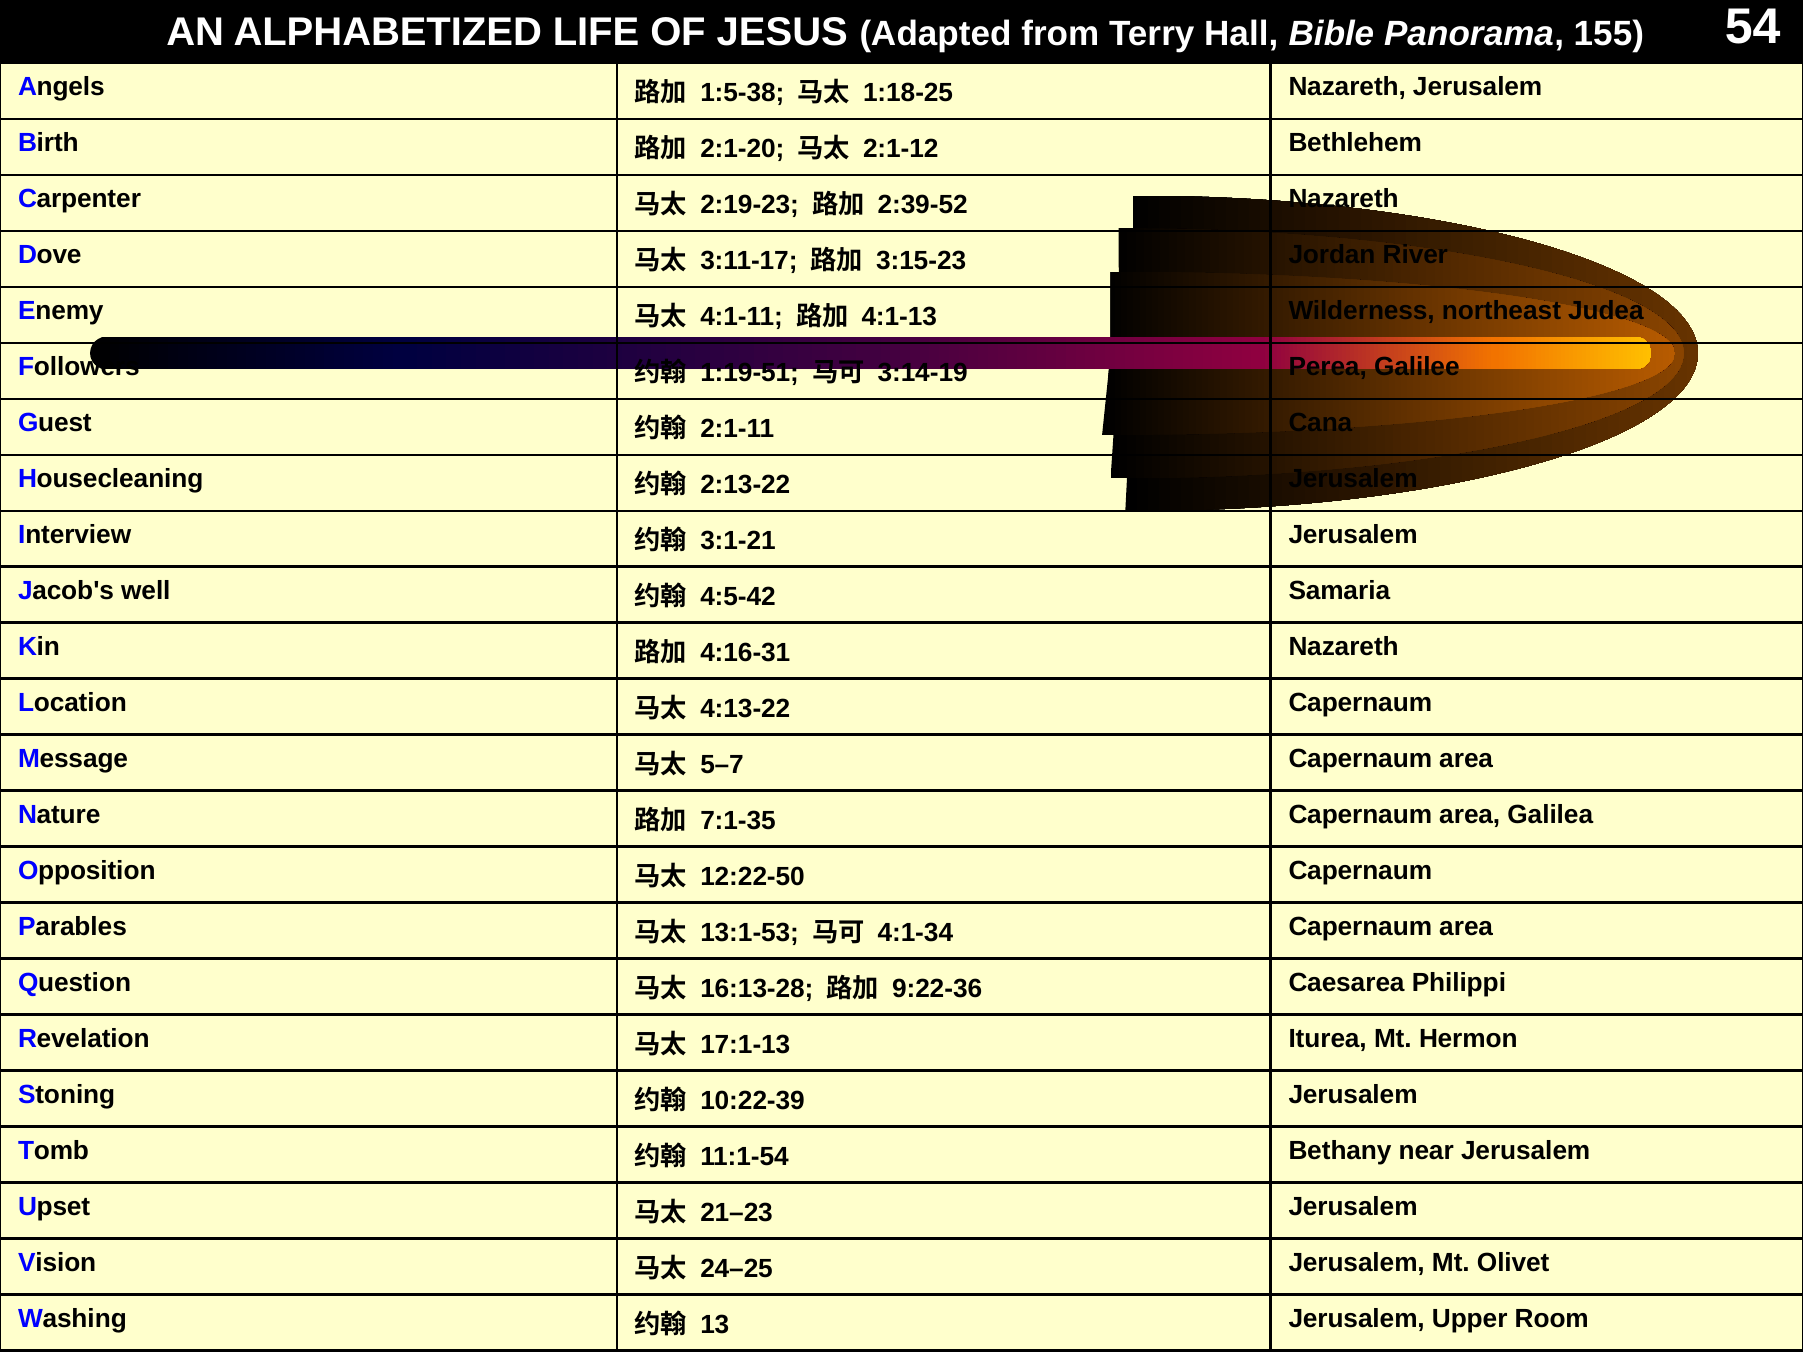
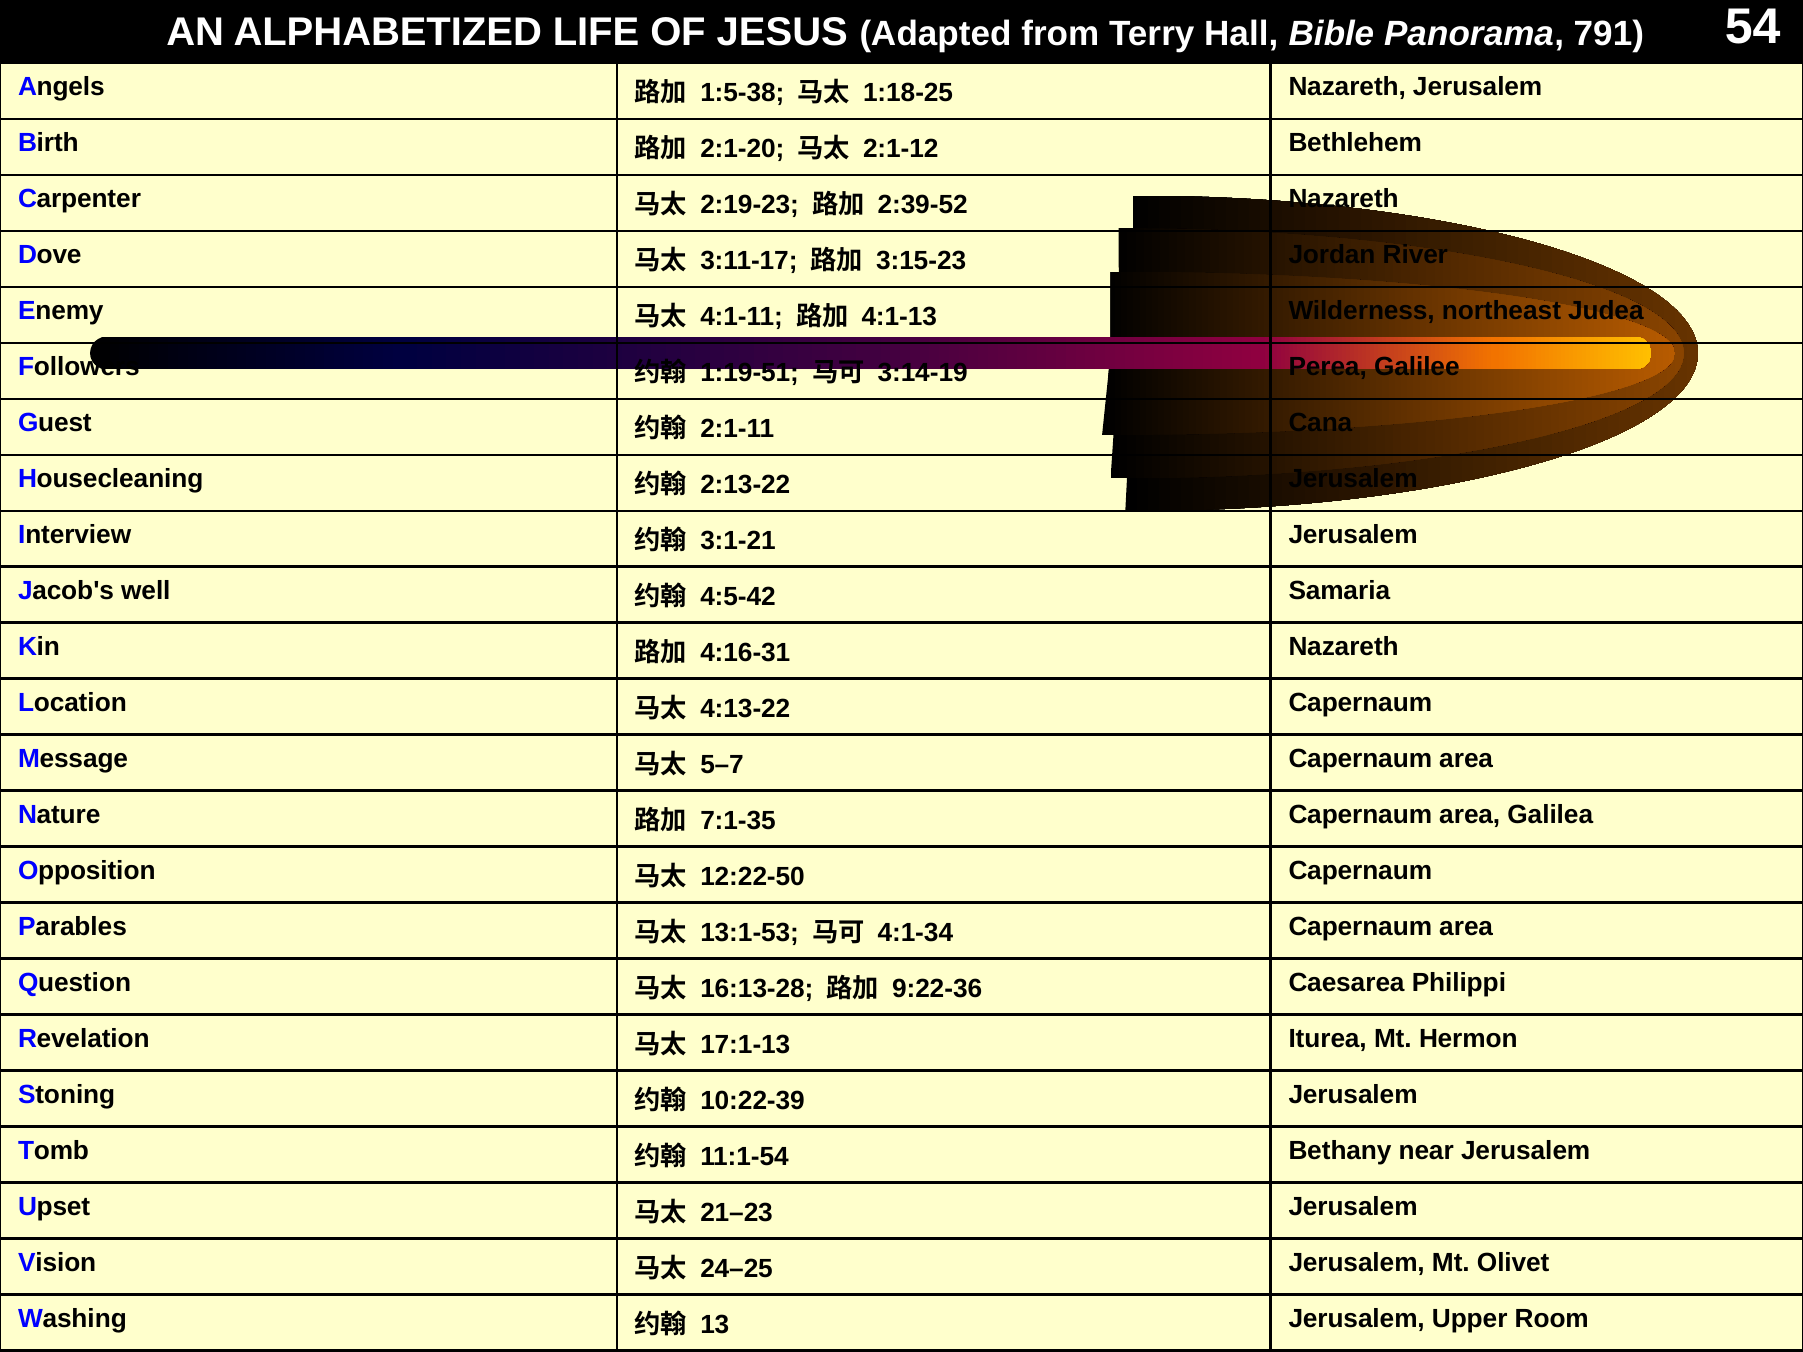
155: 155 -> 791
